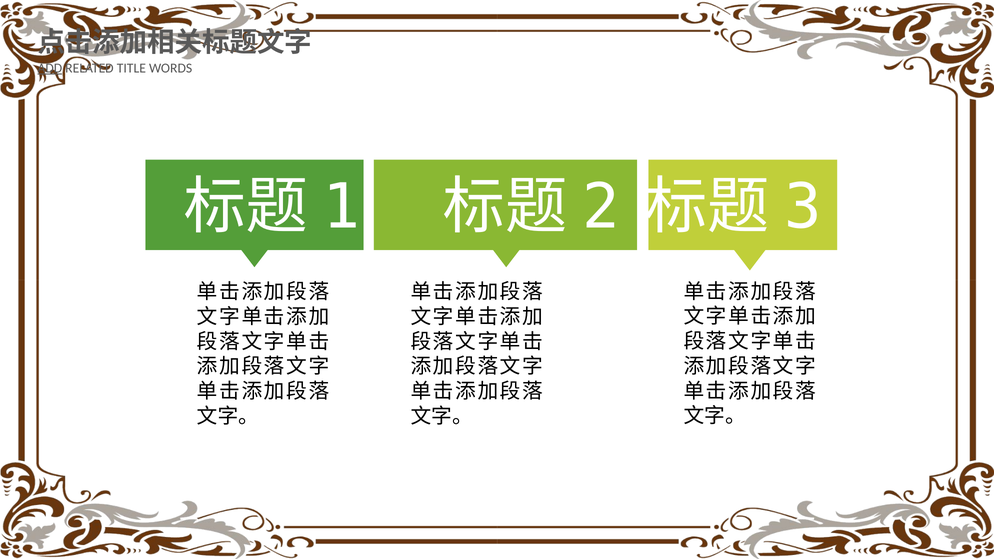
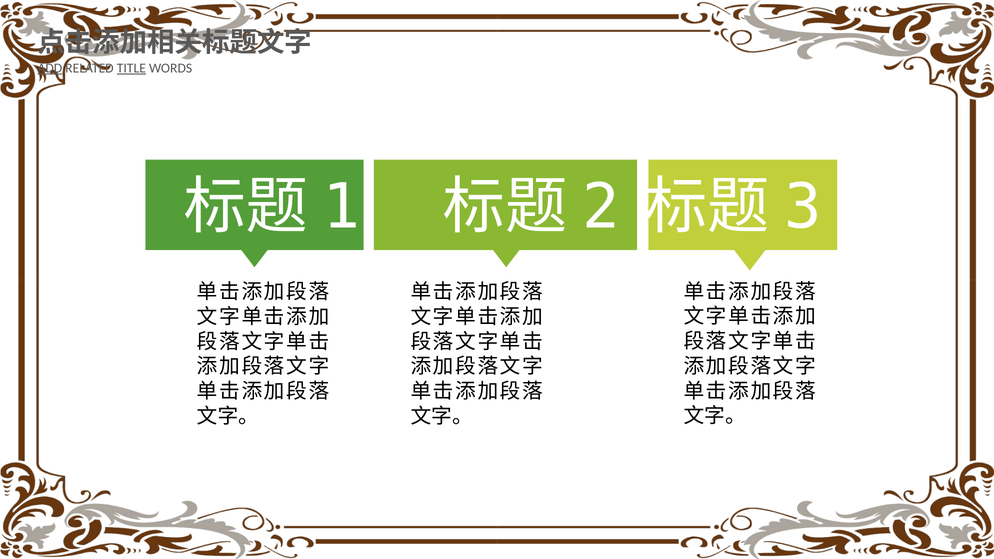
TITLE underline: none -> present
